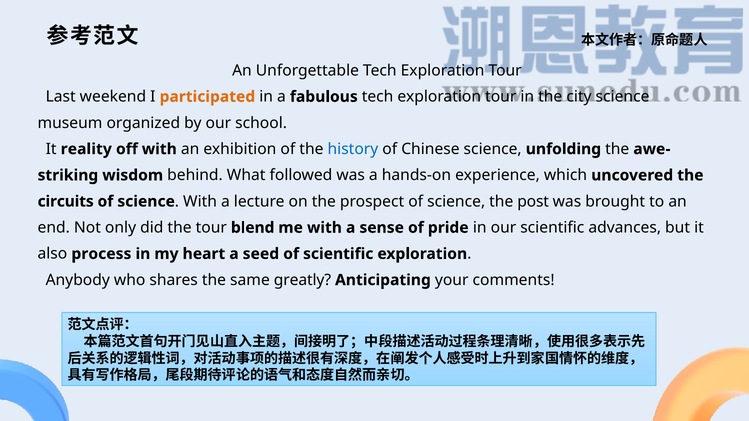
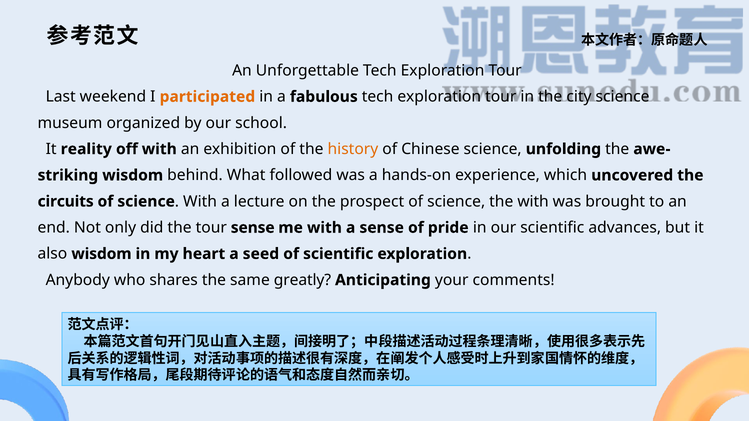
history colour: blue -> orange
the post: post -> with
tour blend: blend -> sense
also process: process -> wisdom
